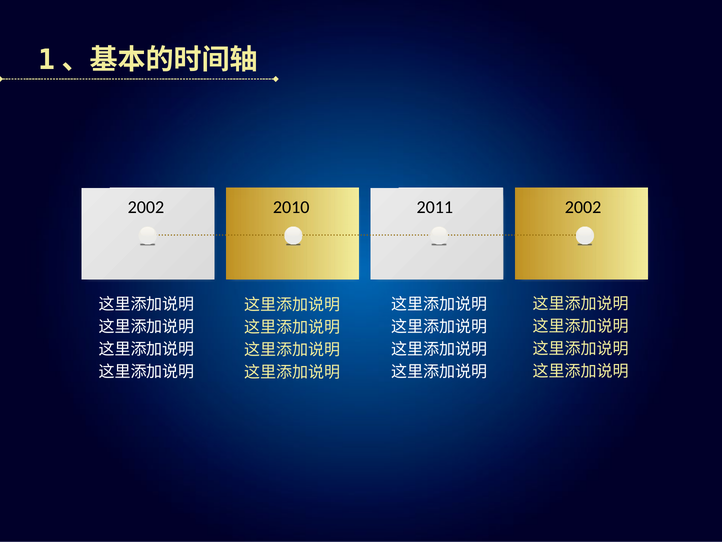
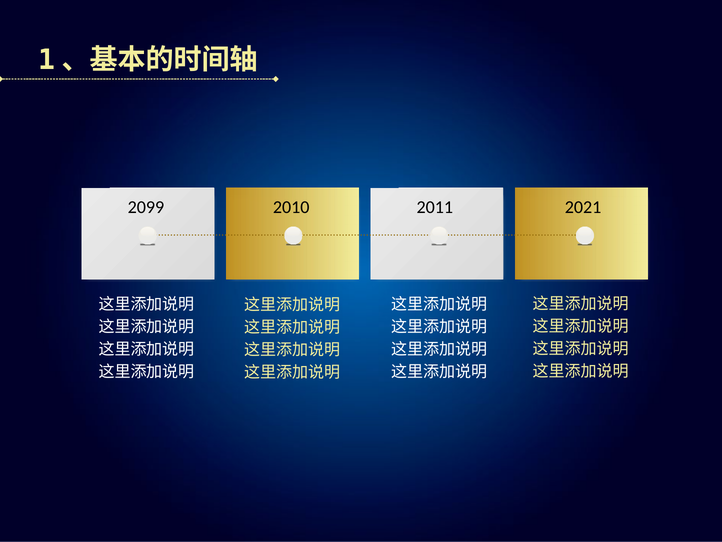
2002 at (146, 207): 2002 -> 2099
2011 2002: 2002 -> 2021
